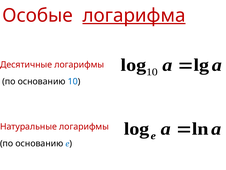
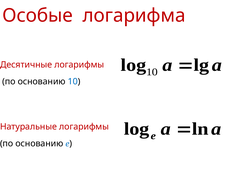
логарифма underline: present -> none
